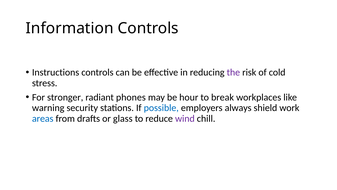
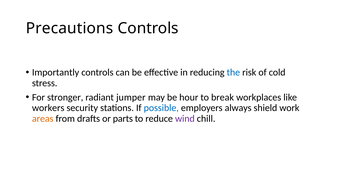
Information: Information -> Precautions
Instructions: Instructions -> Importantly
the colour: purple -> blue
phones: phones -> jumper
warning: warning -> workers
areas colour: blue -> orange
glass: glass -> parts
